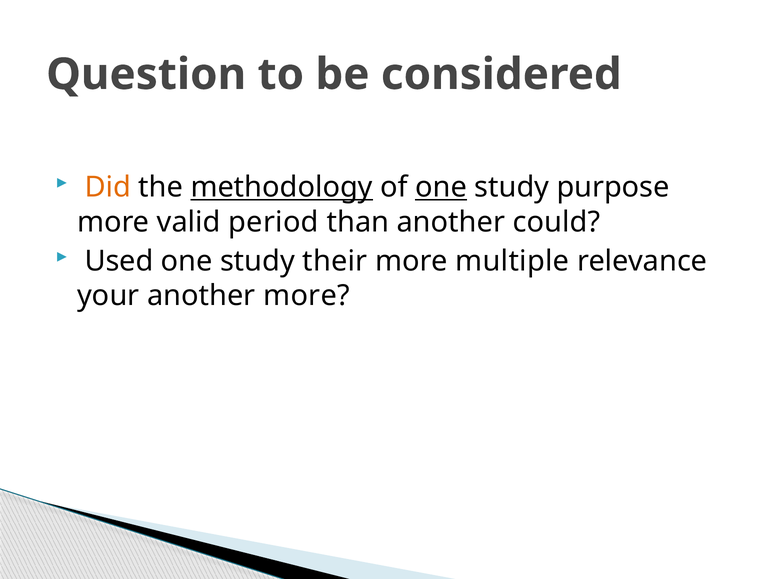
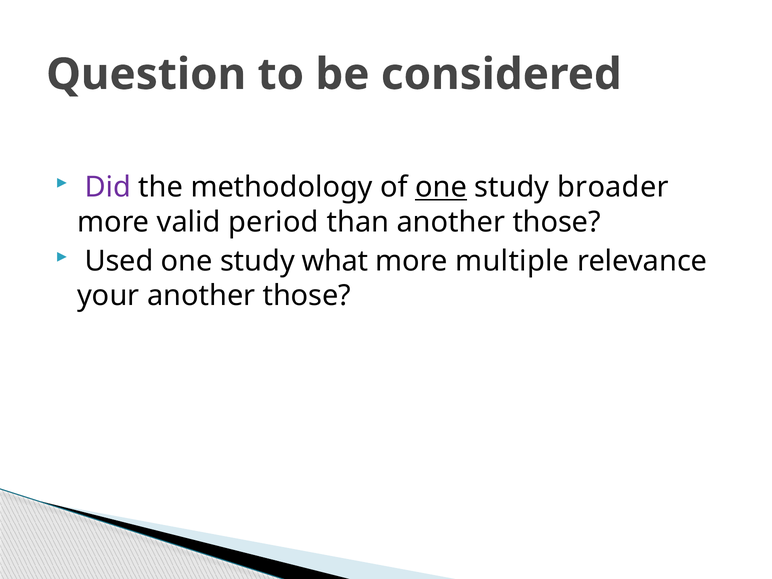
Did colour: orange -> purple
methodology underline: present -> none
purpose: purpose -> broader
than another could: could -> those
their: their -> what
more at (307, 296): more -> those
